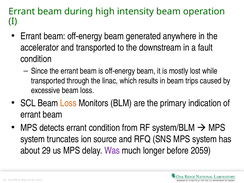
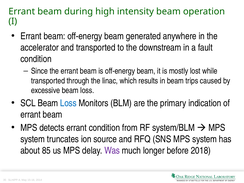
Loss at (68, 103) colour: orange -> blue
29: 29 -> 85
2059: 2059 -> 2018
